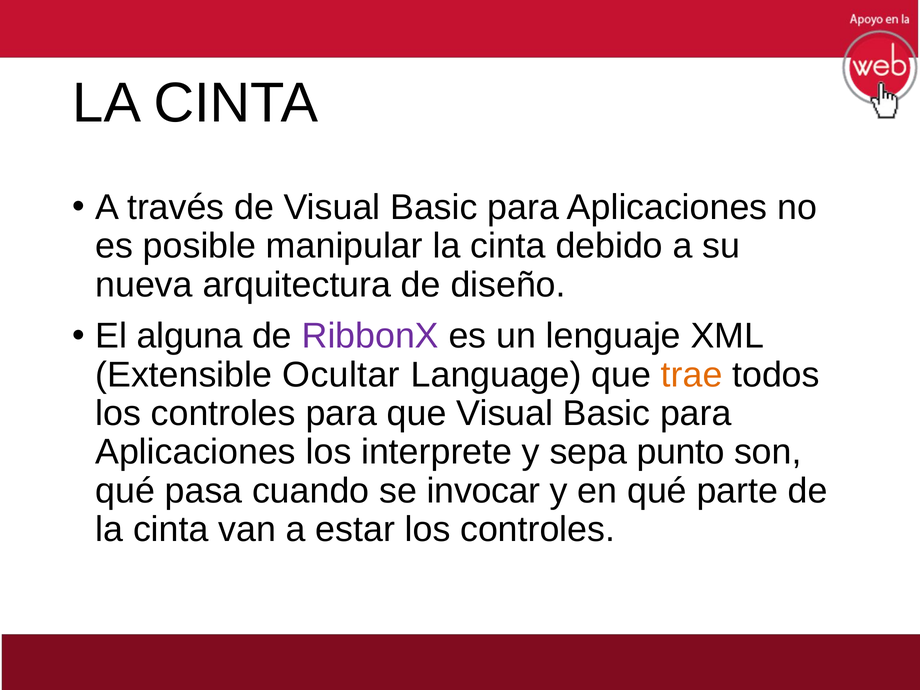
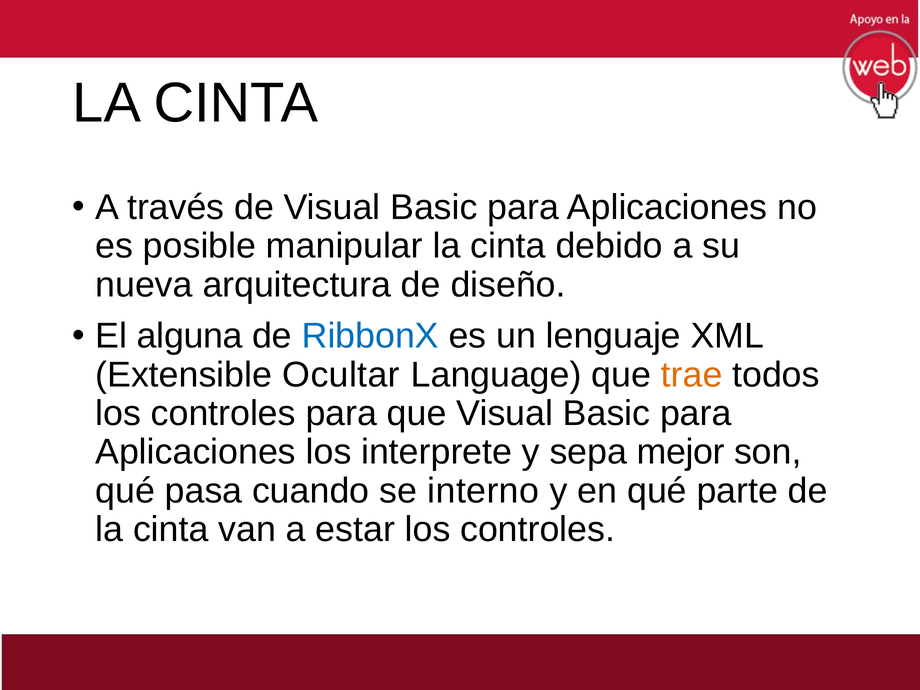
RibbonX colour: purple -> blue
punto: punto -> mejor
invocar: invocar -> interno
